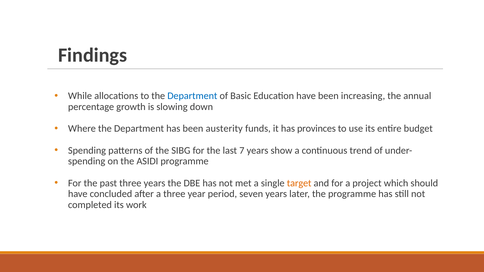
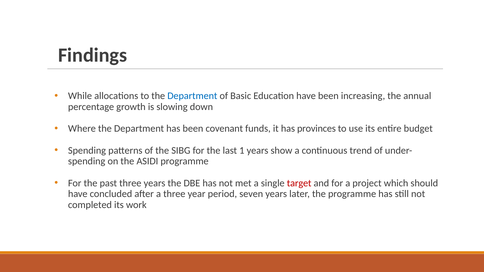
austerity: austerity -> covenant
7: 7 -> 1
target colour: orange -> red
